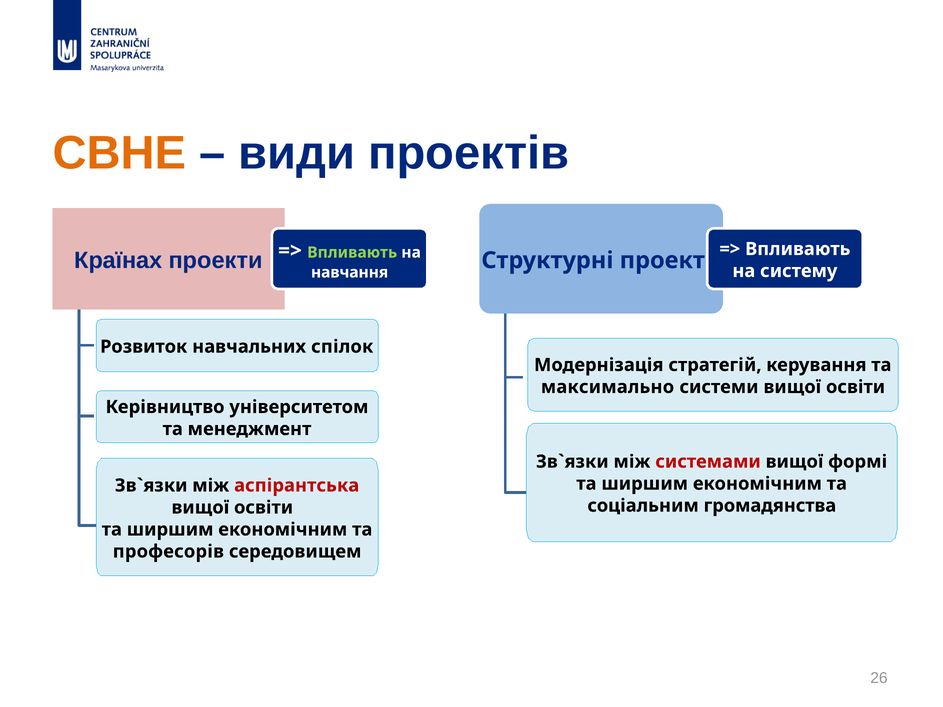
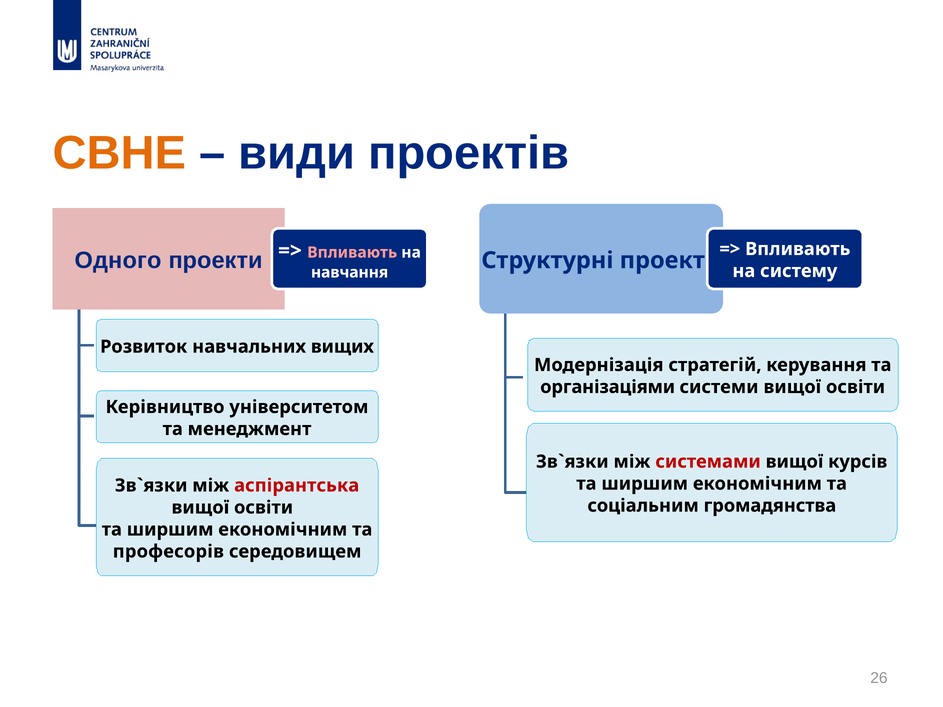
Країнах: Країнах -> Одного
Впливають at (352, 253) colour: light green -> pink
спілок: спілок -> вищих
максимально: максимально -> організаціями
формі: формі -> курсів
